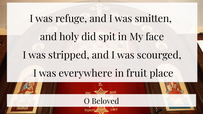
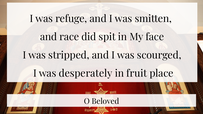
holy: holy -> race
everywhere: everywhere -> desperately
